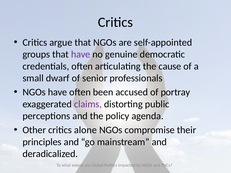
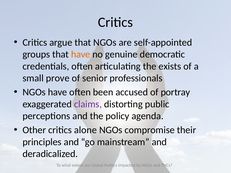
have at (81, 54) colour: purple -> orange
cause: cause -> exists
dwarf: dwarf -> prove
